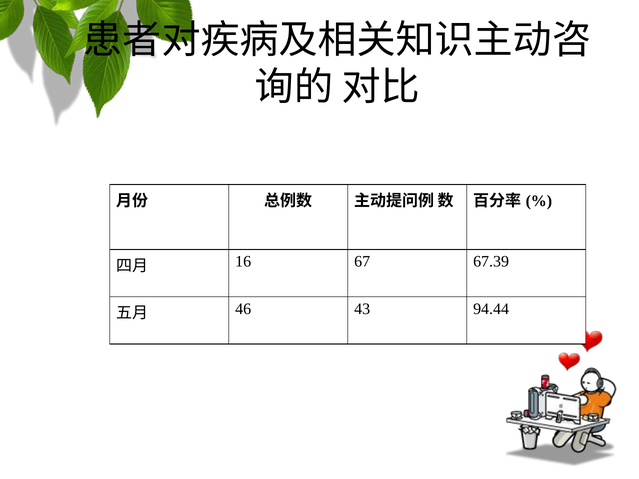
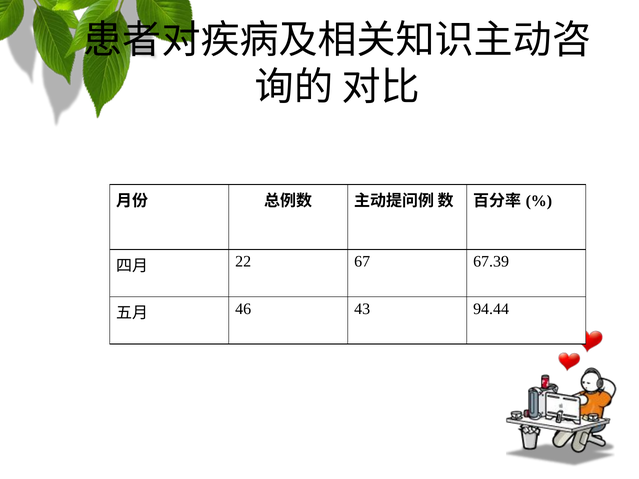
16: 16 -> 22
